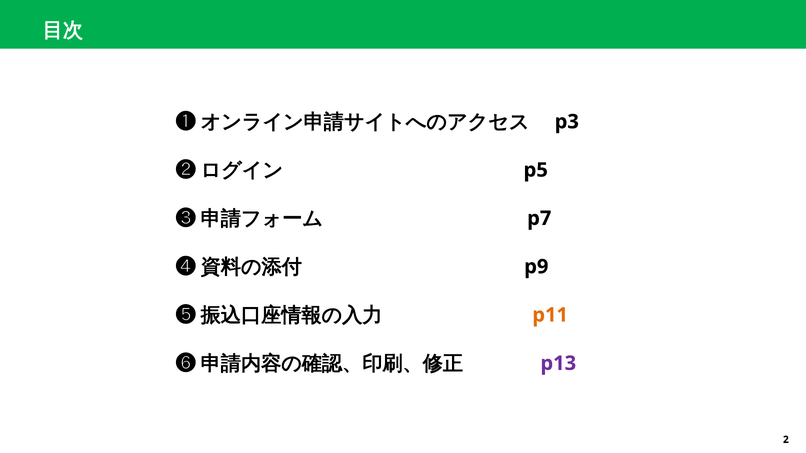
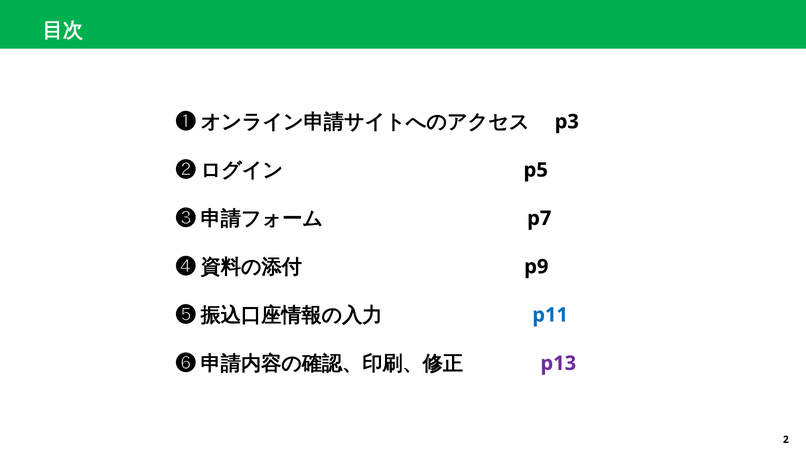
p11 colour: orange -> blue
